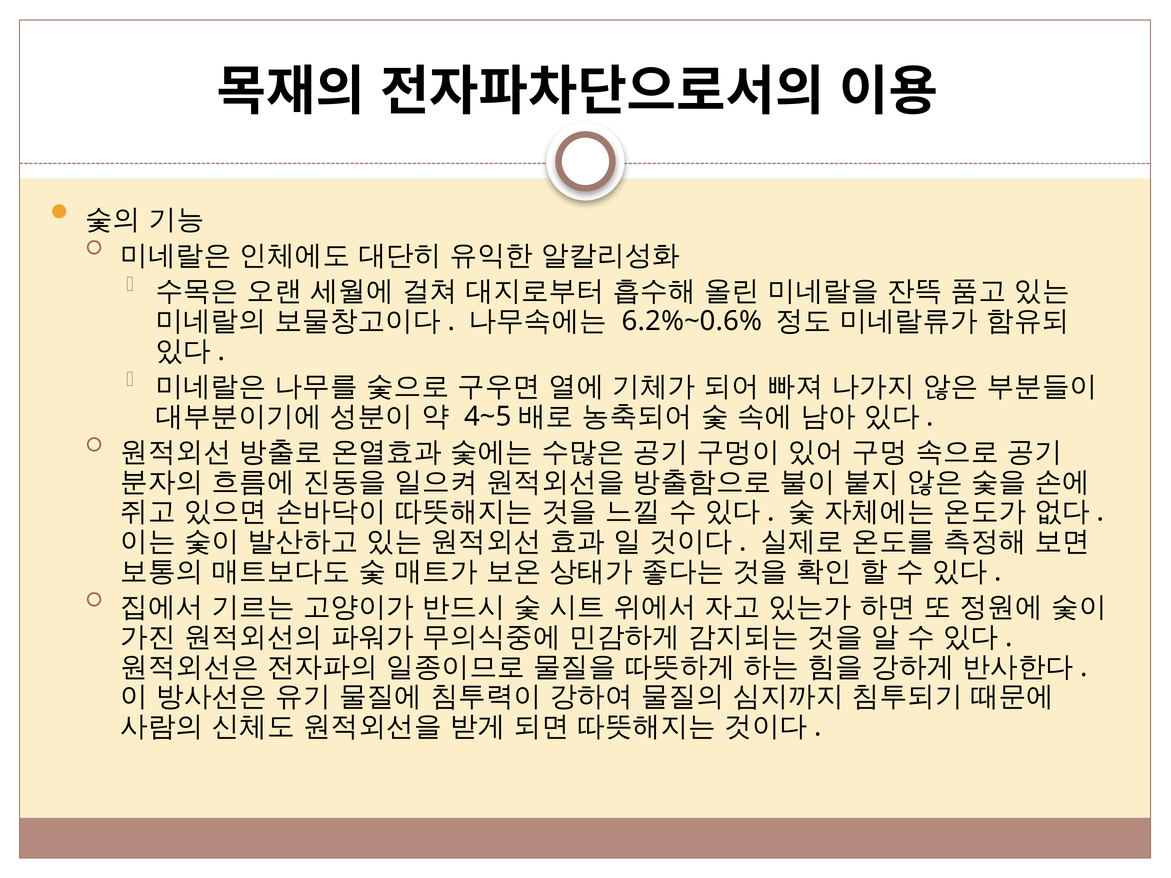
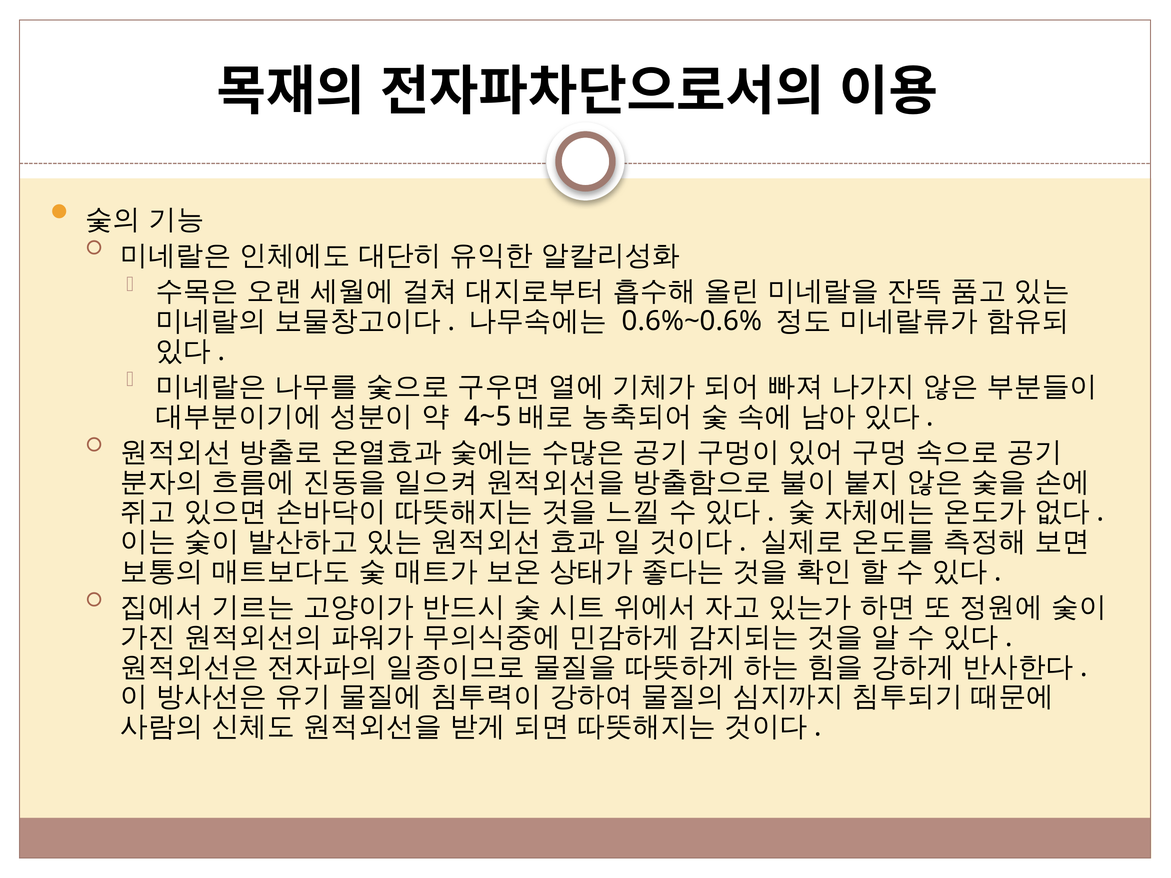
6.2%~0.6%: 6.2%~0.6% -> 0.6%~0.6%
